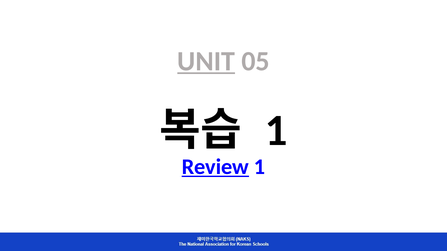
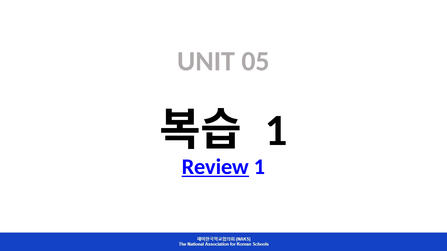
UNIT underline: present -> none
